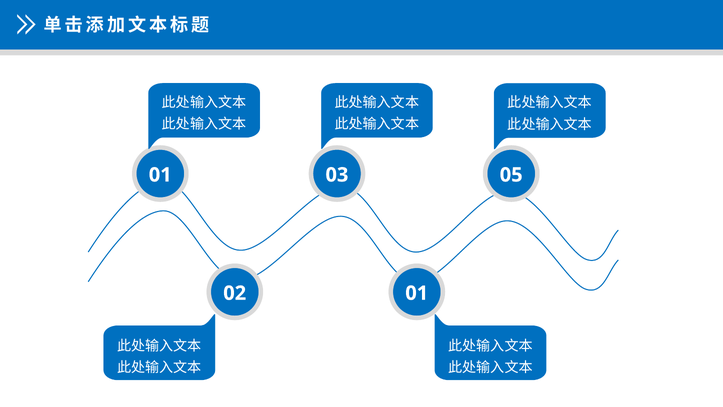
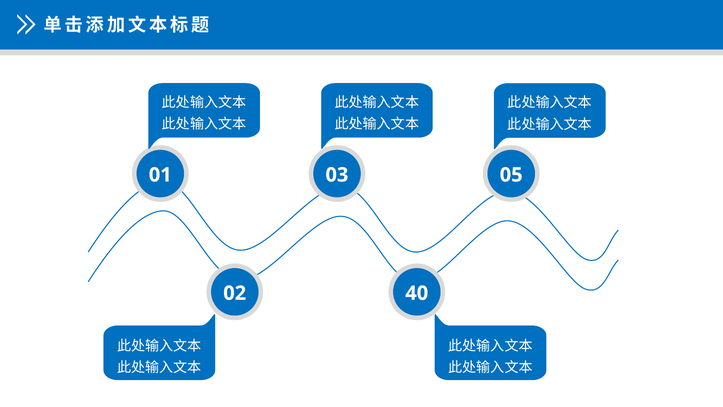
02 01: 01 -> 40
